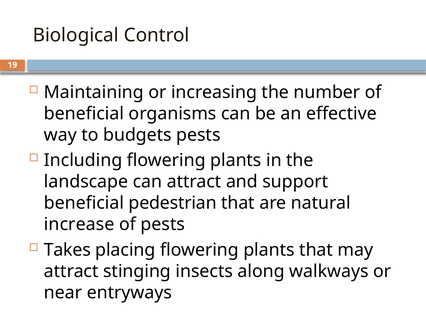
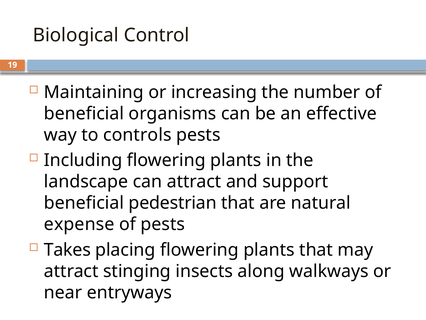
budgets: budgets -> controls
increase: increase -> expense
